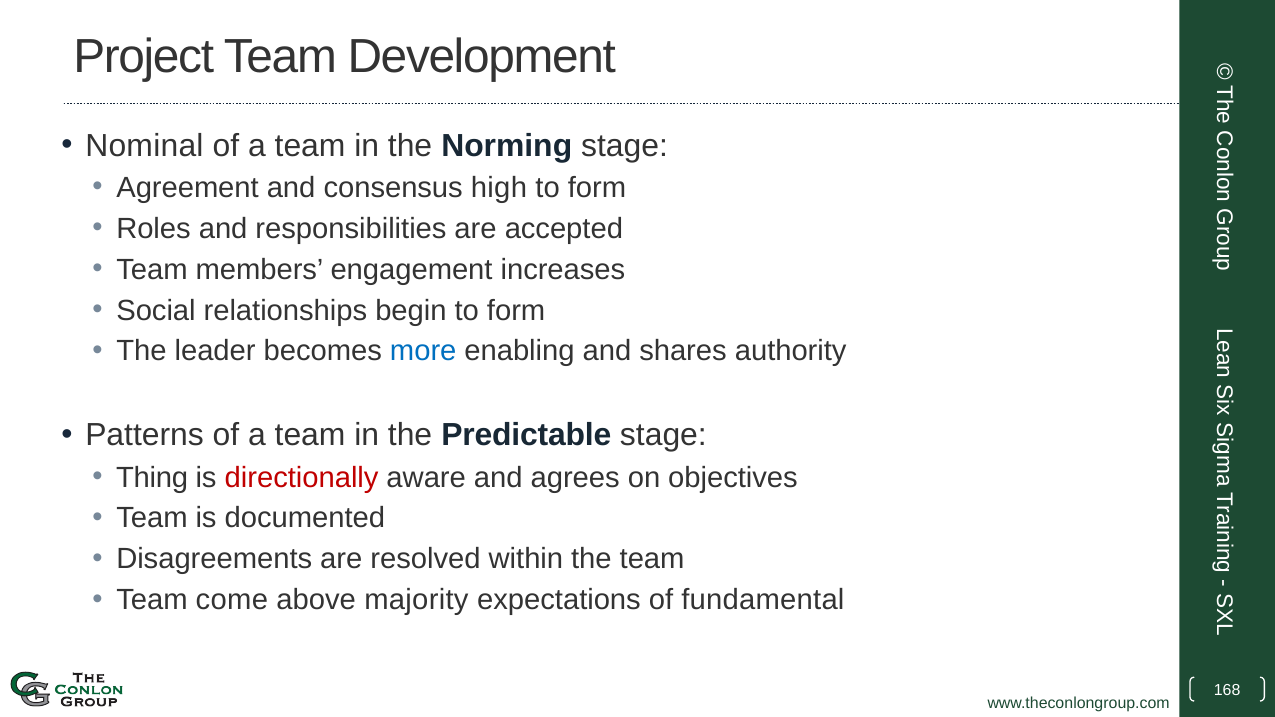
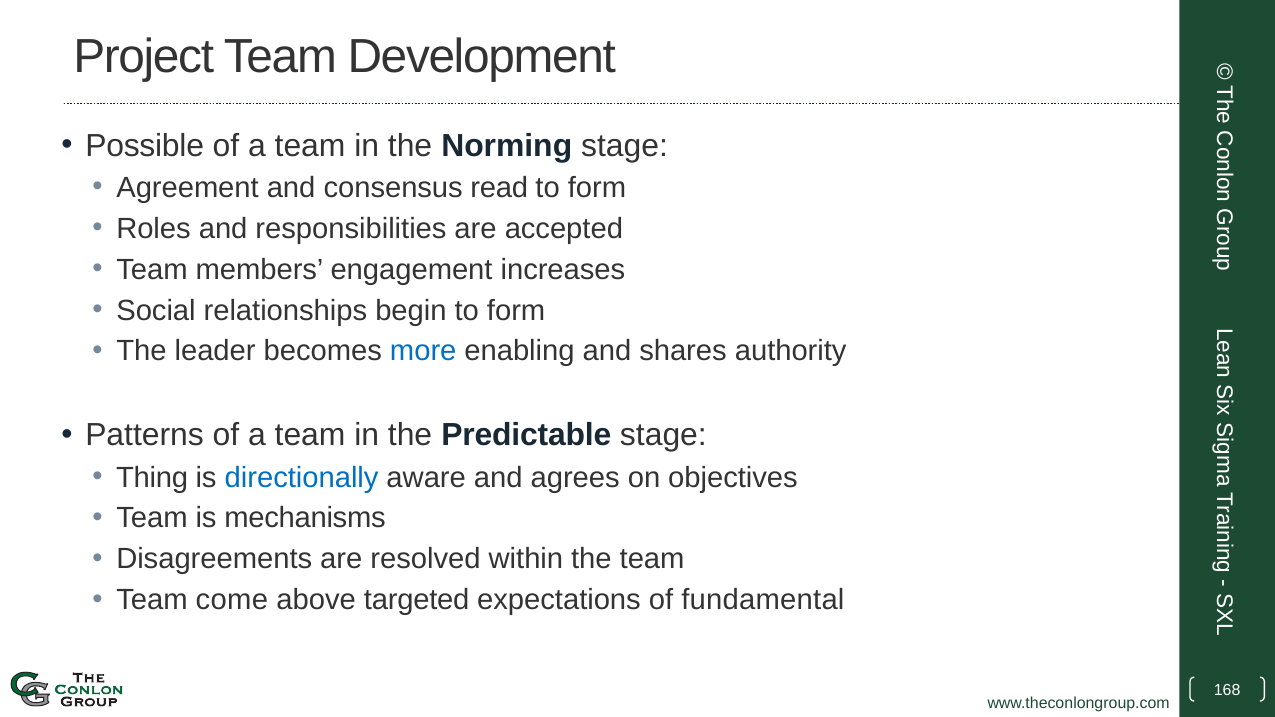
Nominal: Nominal -> Possible
high: high -> read
directionally colour: red -> blue
documented: documented -> mechanisms
majority: majority -> targeted
